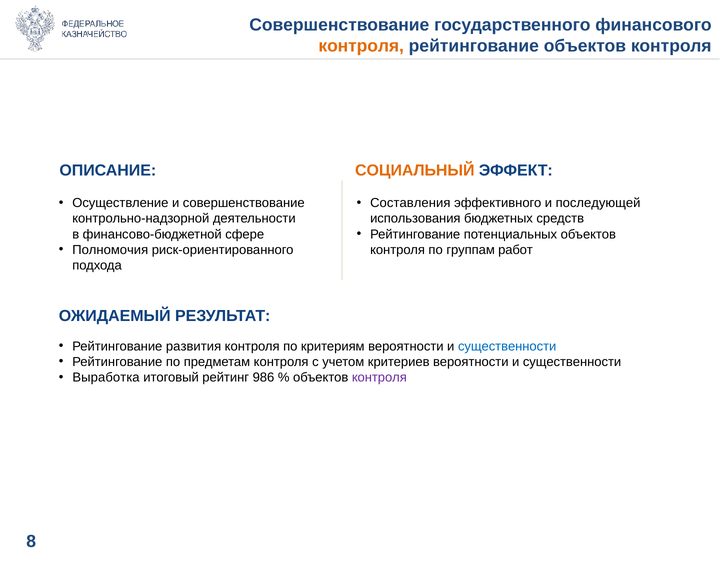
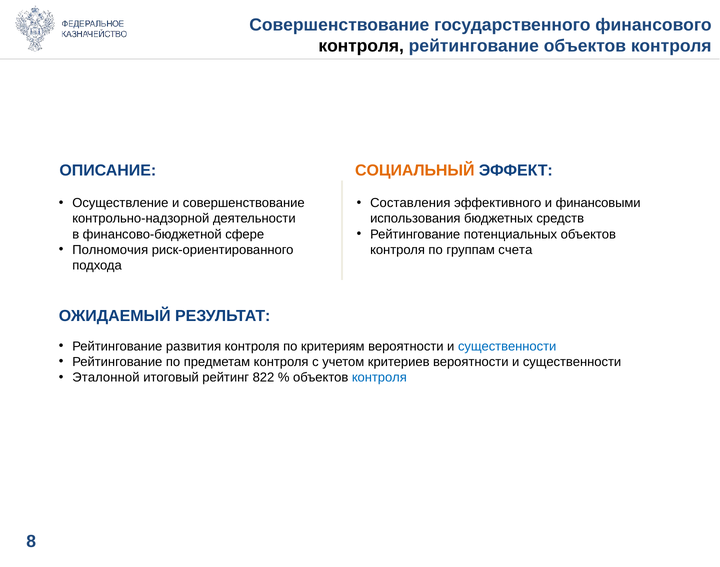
контроля at (361, 46) colour: orange -> black
последующей: последующей -> финансовыми
работ: работ -> счета
Выработка: Выработка -> Эталонной
986: 986 -> 822
контроля at (379, 377) colour: purple -> blue
